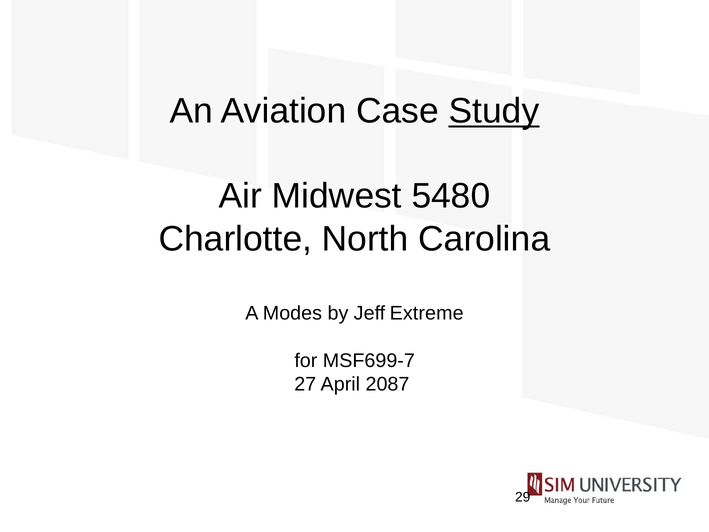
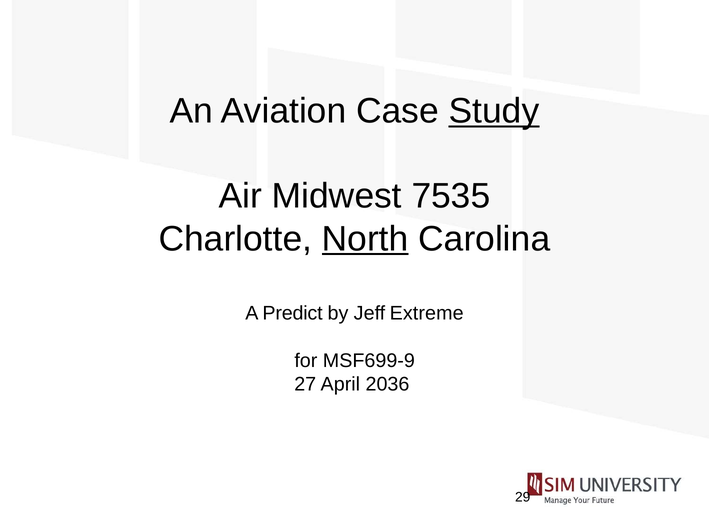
5480: 5480 -> 7535
North underline: none -> present
Modes: Modes -> Predict
MSF699-7: MSF699-7 -> MSF699-9
2087: 2087 -> 2036
